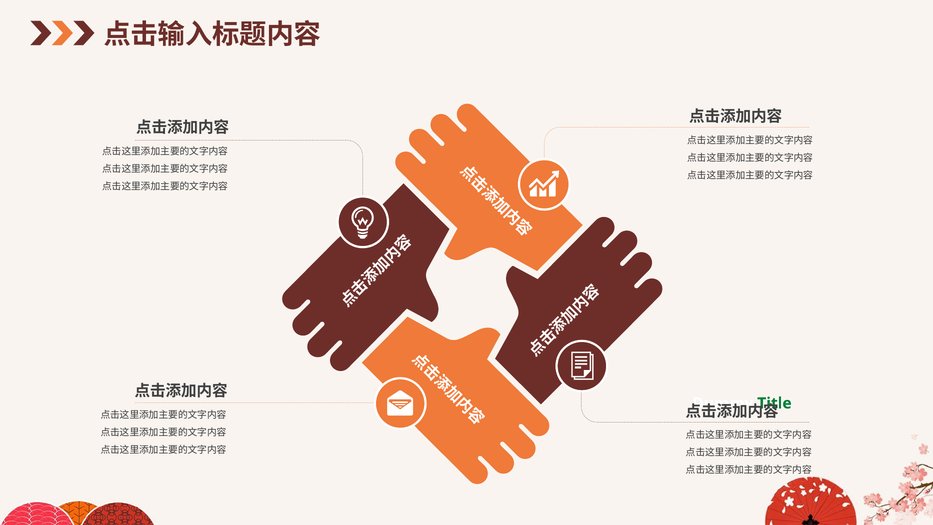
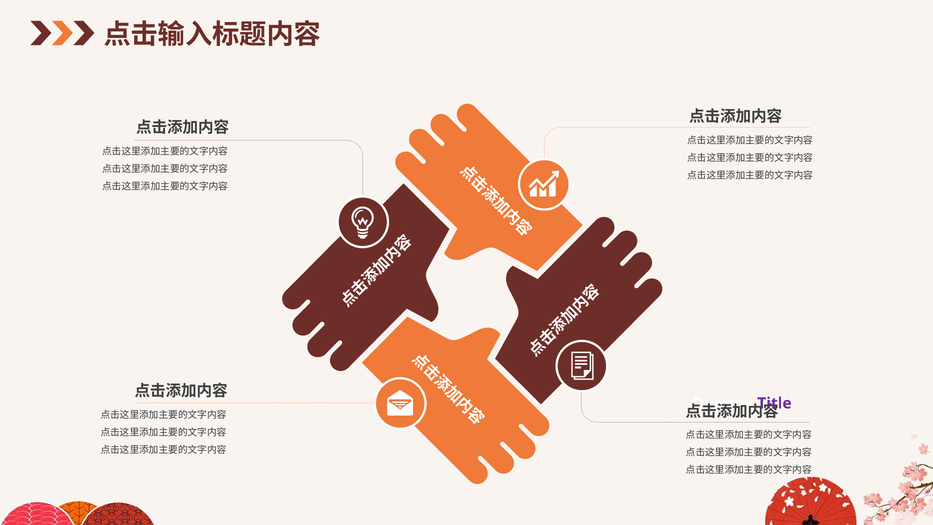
Title colour: green -> purple
